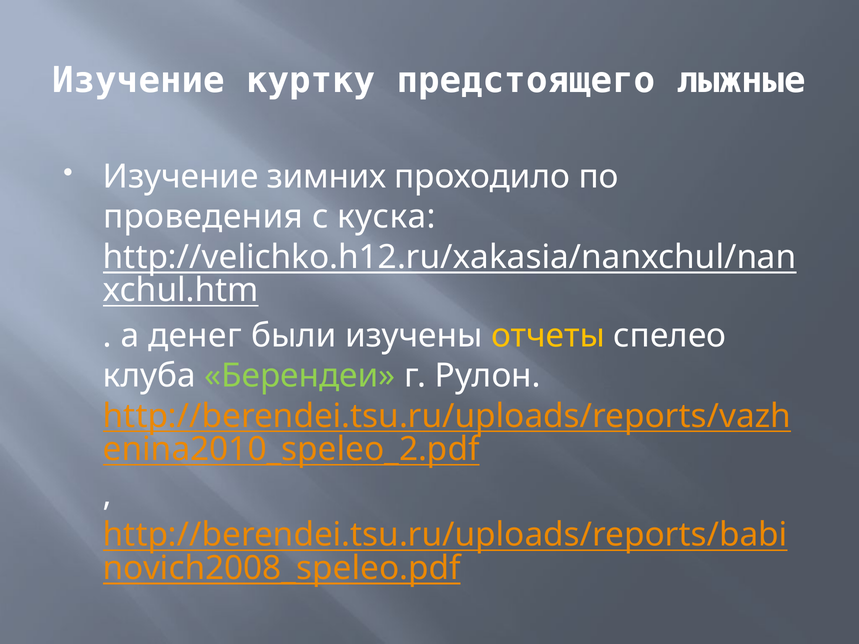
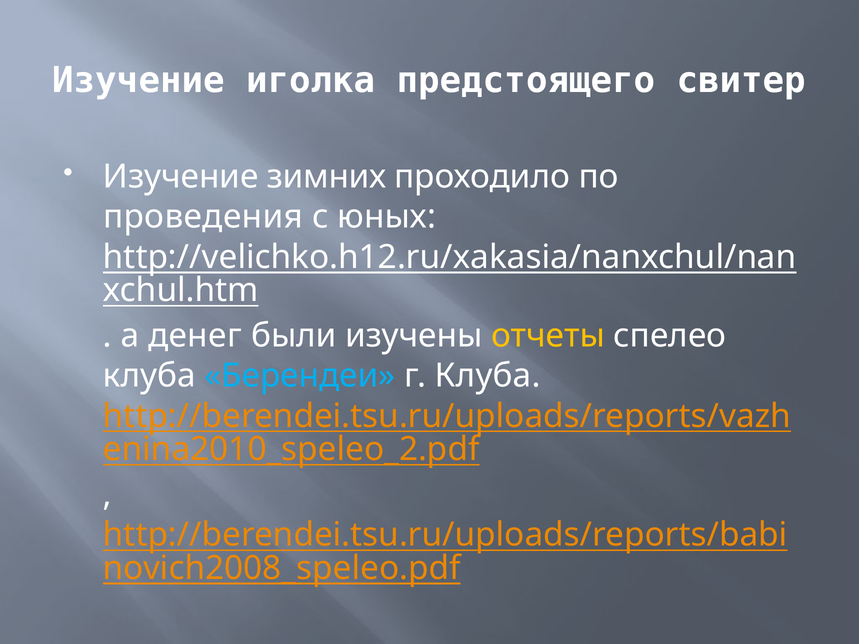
куртку: куртку -> иголка
лыжные: лыжные -> свитер
куска: куска -> юных
Берендеи colour: light green -> light blue
г Рулон: Рулон -> Клуба
